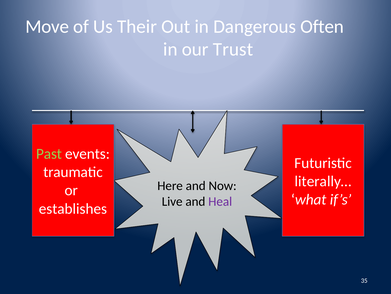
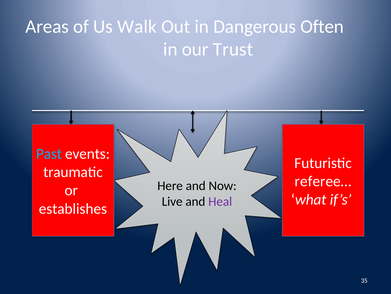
Move: Move -> Areas
Their: Their -> Walk
Past colour: light green -> light blue
literally…: literally… -> referee…
